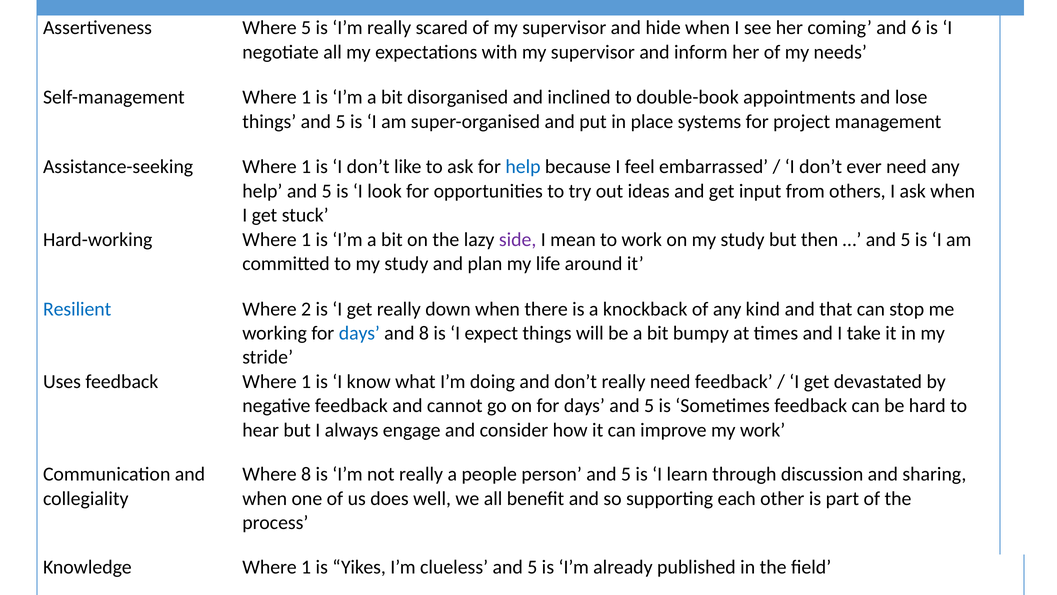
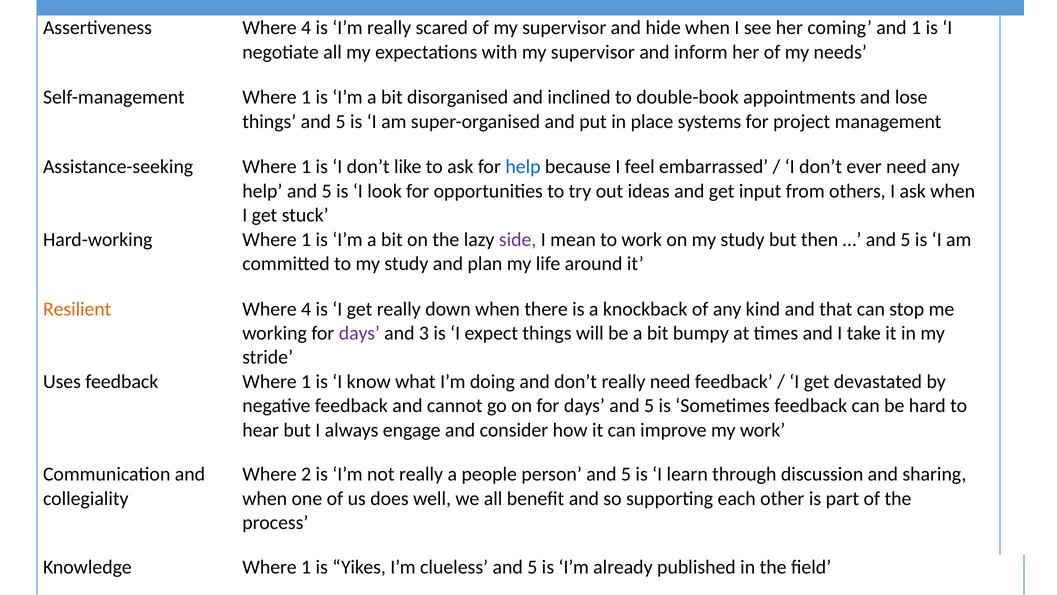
Assertiveness Where 5: 5 -> 4
and 6: 6 -> 1
Resilient colour: blue -> orange
2 at (306, 309): 2 -> 4
days at (359, 333) colour: blue -> purple
and 8: 8 -> 3
Where 8: 8 -> 2
